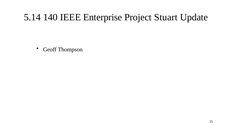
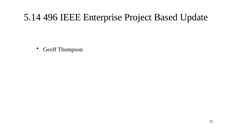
140: 140 -> 496
Stuart: Stuart -> Based
